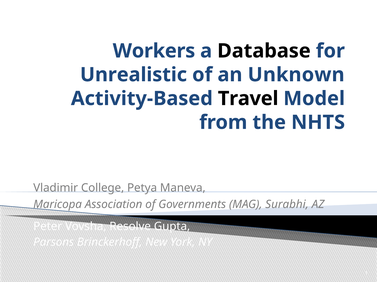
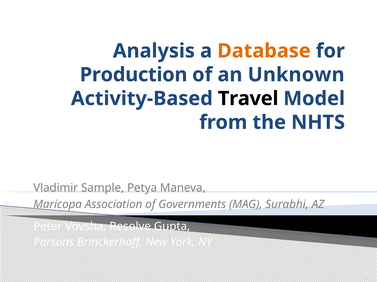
Workers: Workers -> Analysis
Database colour: black -> orange
Unrealistic: Unrealistic -> Production
College: College -> Sample
